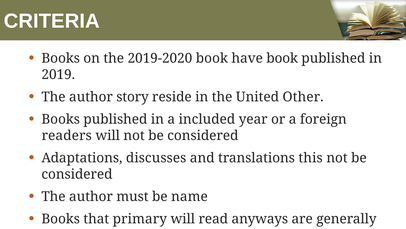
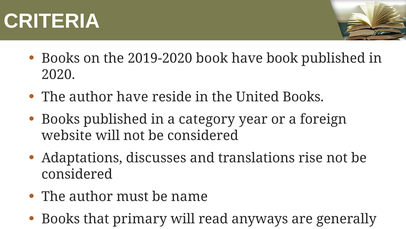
2019: 2019 -> 2020
author story: story -> have
United Other: Other -> Books
a included: included -> category
readers: readers -> website
this: this -> rise
